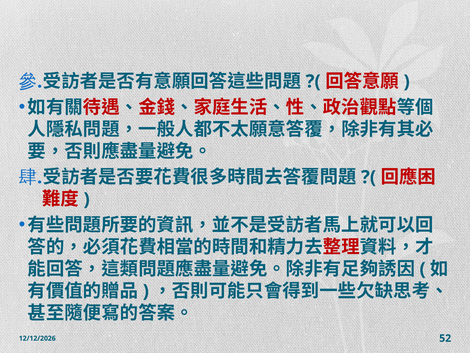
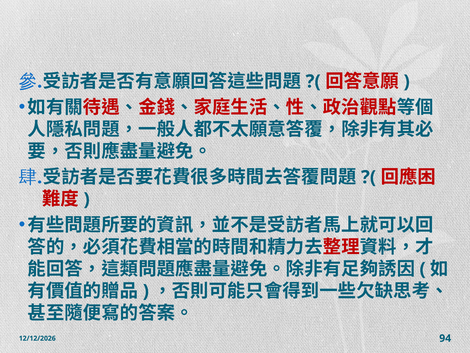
52: 52 -> 94
